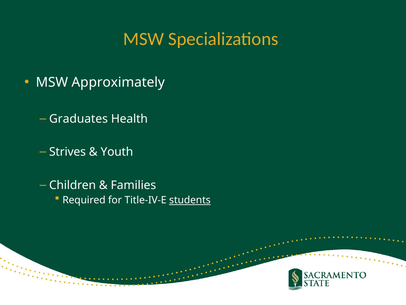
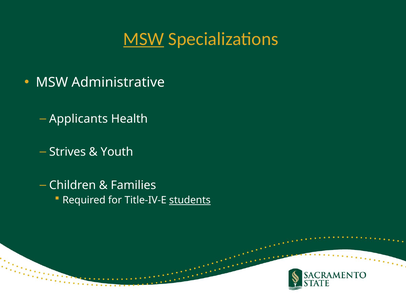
MSW at (144, 39) underline: none -> present
Approximately: Approximately -> Administrative
Graduates: Graduates -> Applicants
